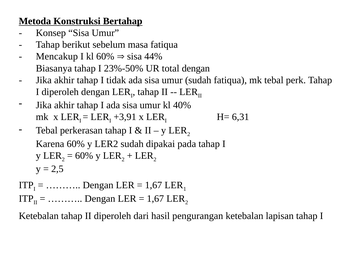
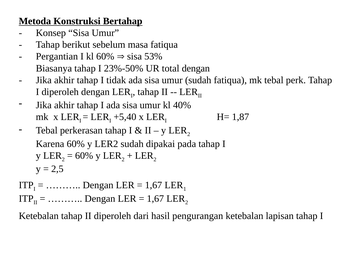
Mencakup: Mencakup -> Pergantian
44%: 44% -> 53%
+3,91: +3,91 -> +5,40
6,31: 6,31 -> 1,87
